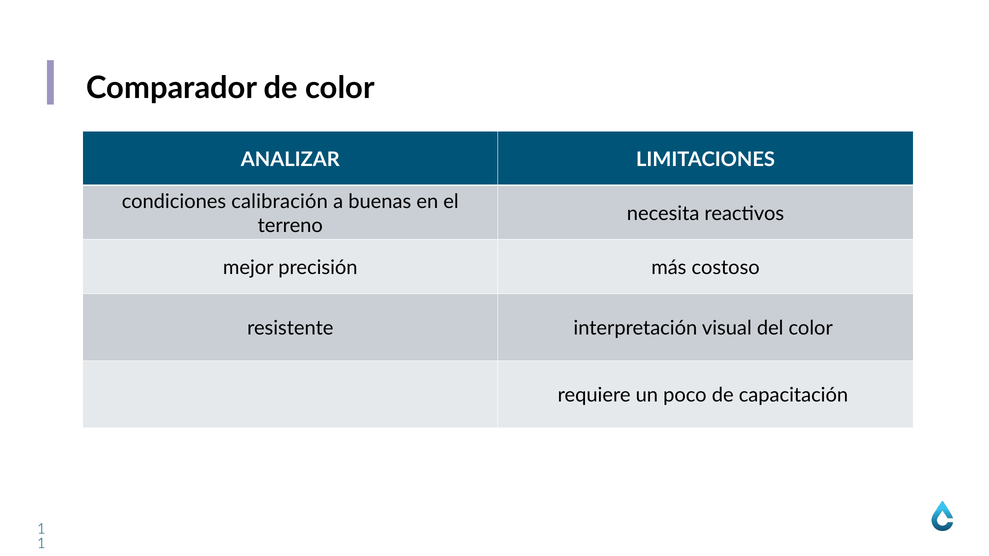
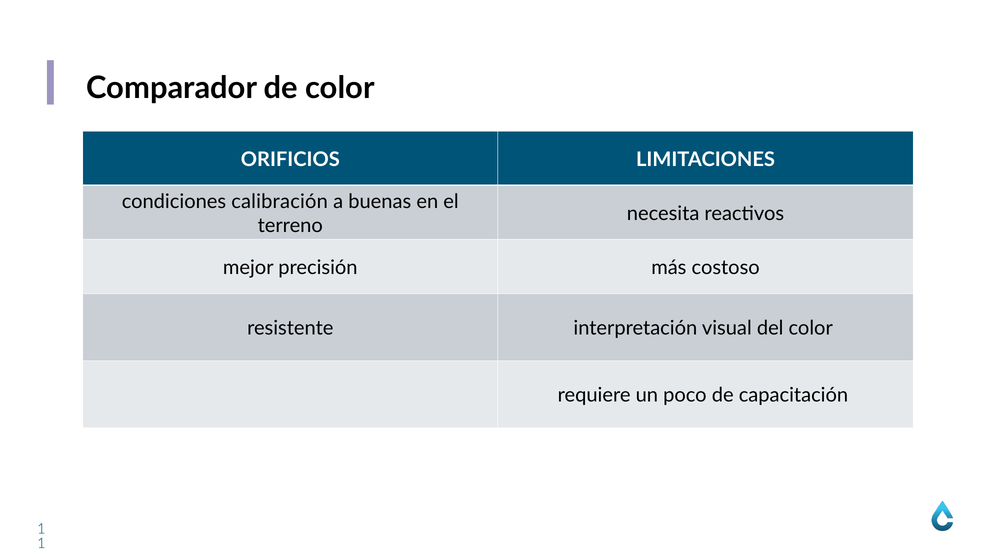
ANALIZAR: ANALIZAR -> ORIFICIOS
